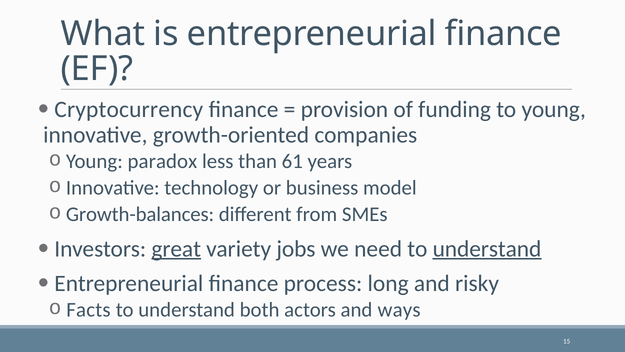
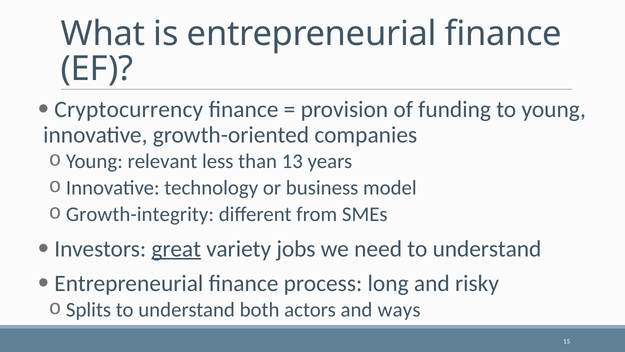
paradox: paradox -> relevant
61: 61 -> 13
Growth-balances: Growth-balances -> Growth-integrity
understand at (487, 249) underline: present -> none
Facts: Facts -> Splits
